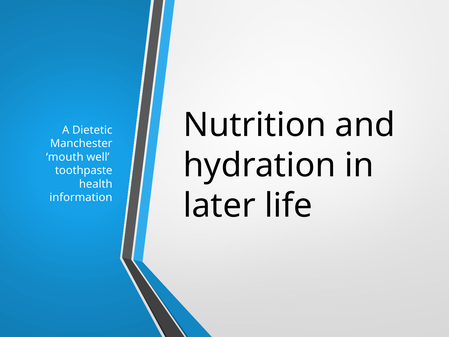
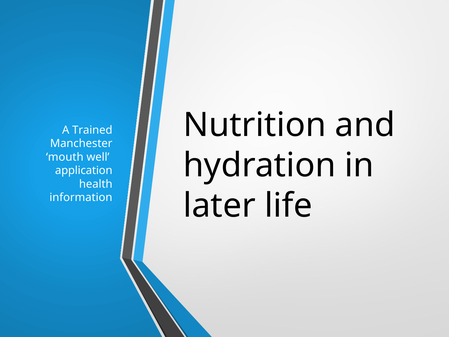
Dietetic: Dietetic -> Trained
toothpaste: toothpaste -> application
